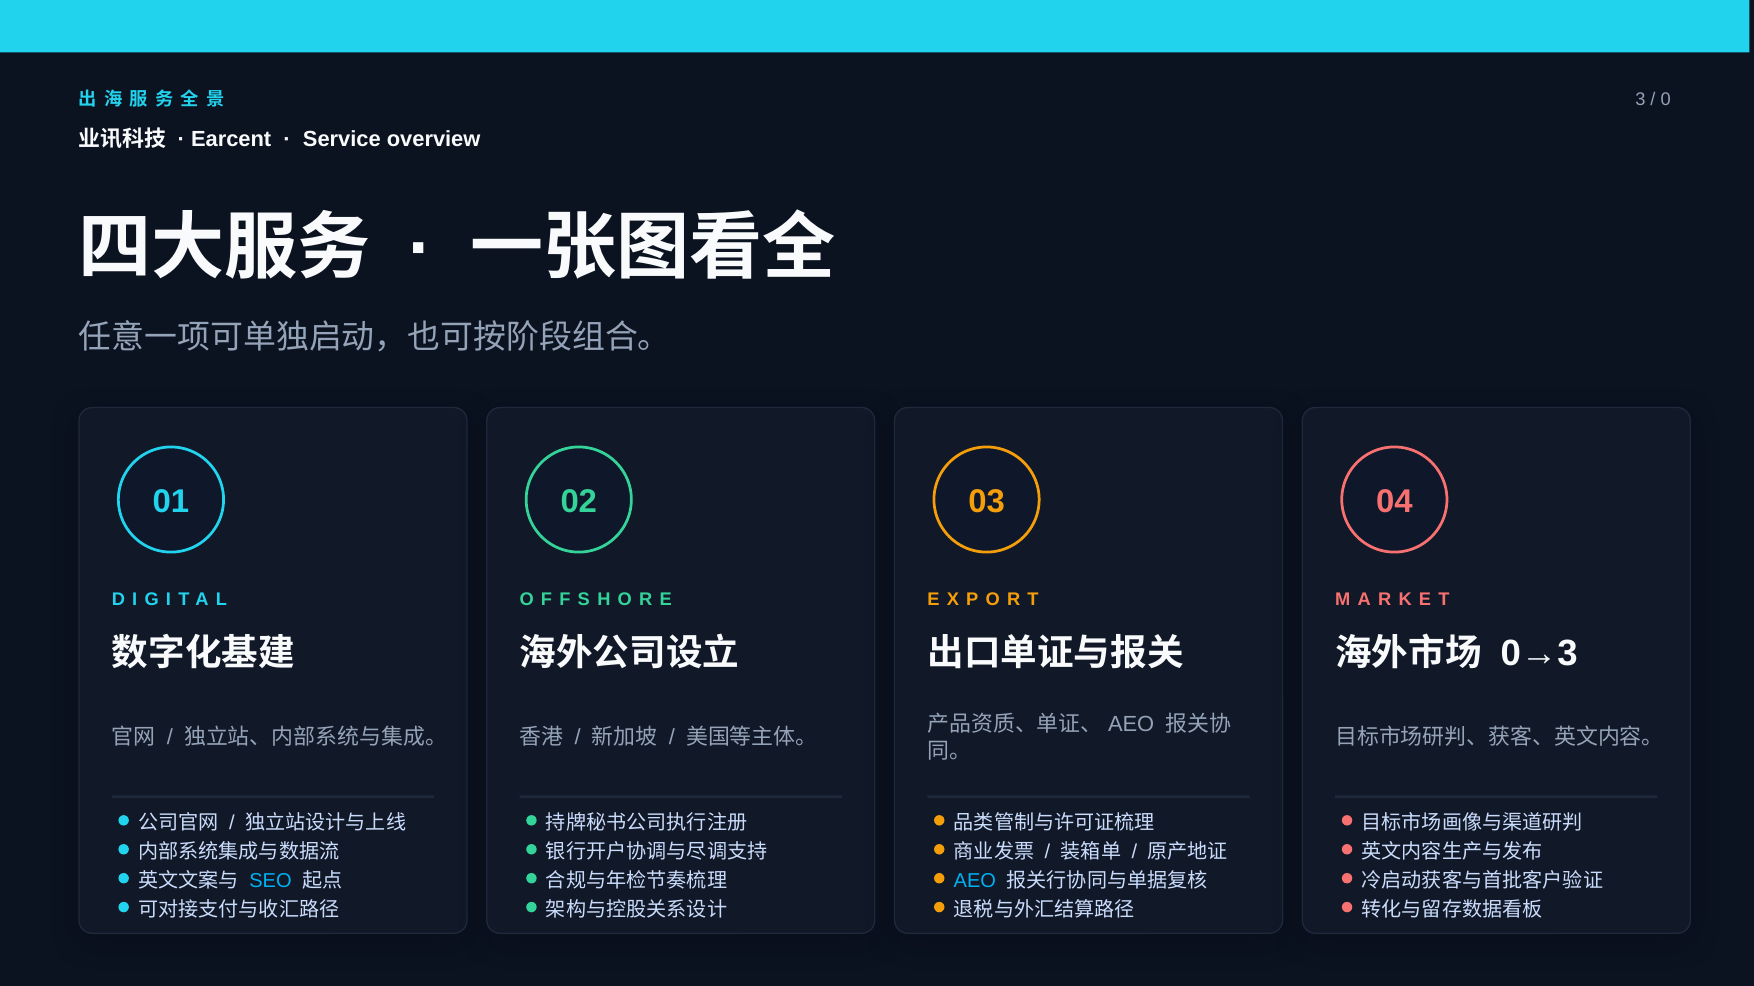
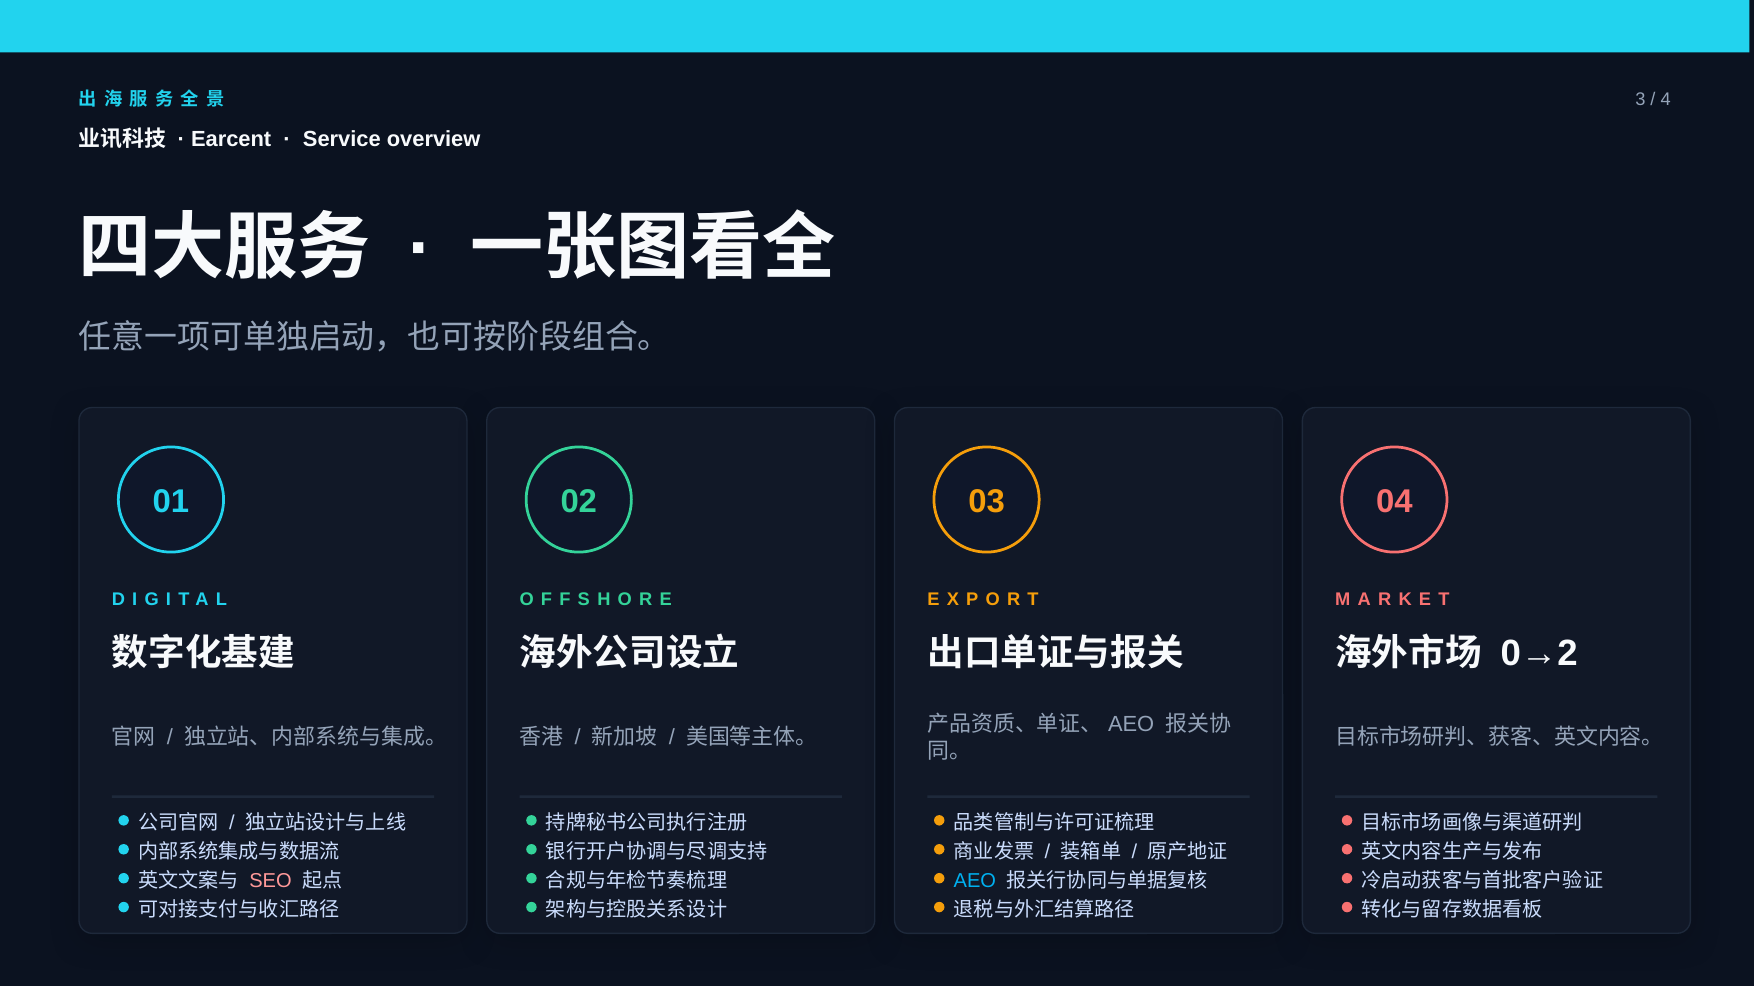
0: 0 -> 4
0→3: 0→3 -> 0→2
SEO colour: light blue -> pink
